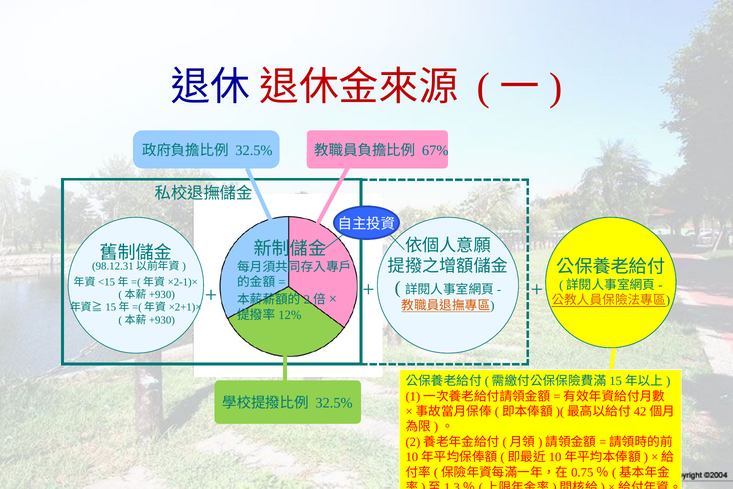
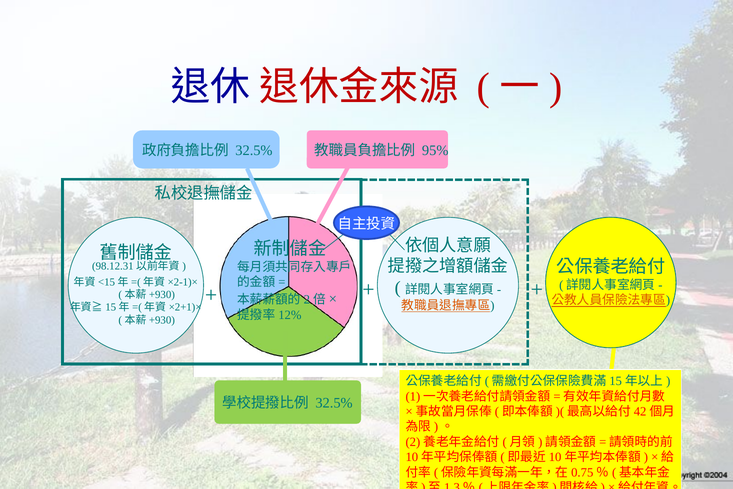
67%: 67% -> 95%
